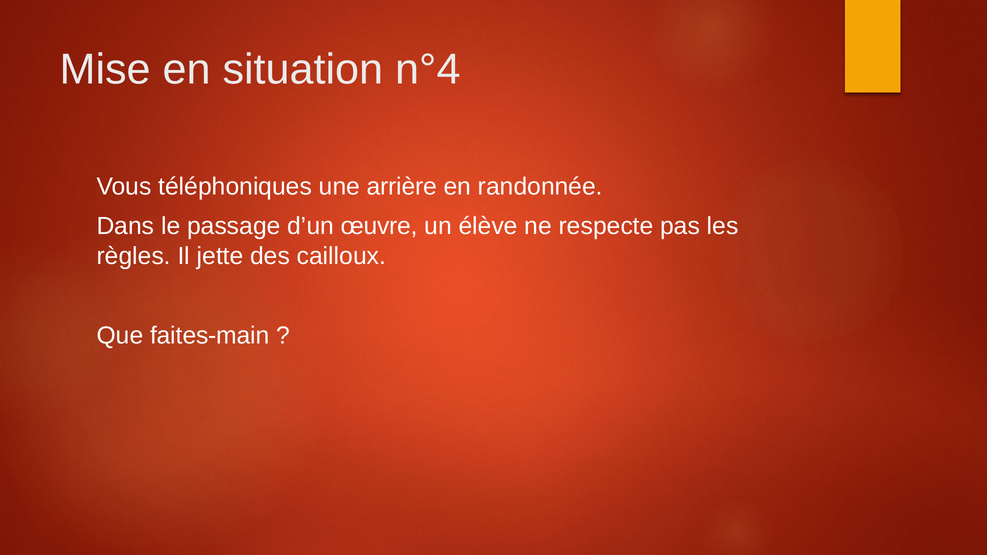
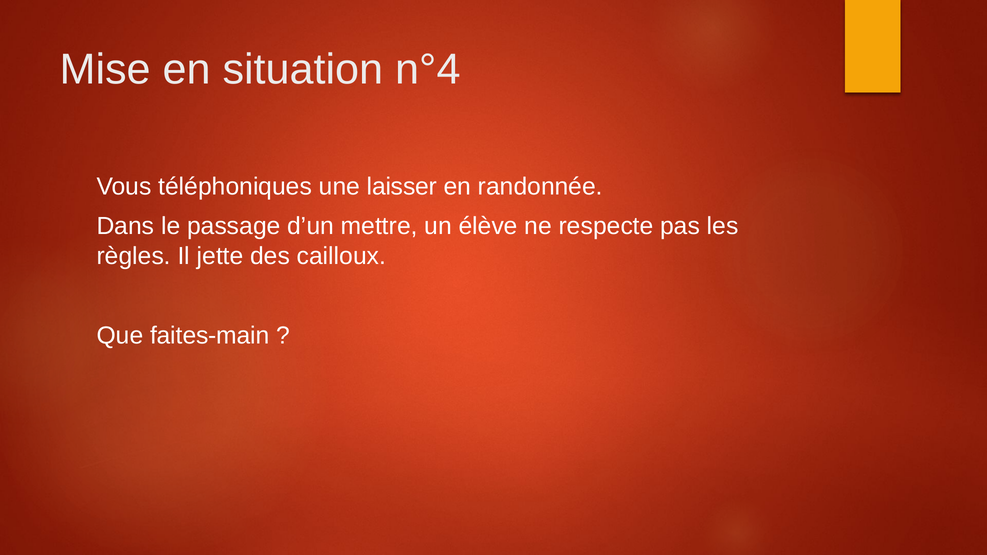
arrière: arrière -> laisser
œuvre: œuvre -> mettre
